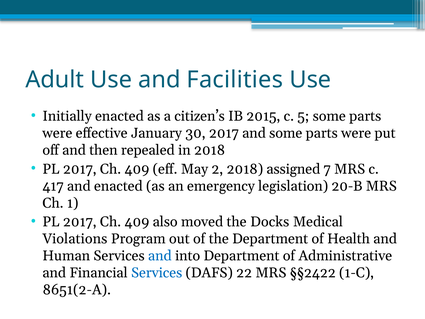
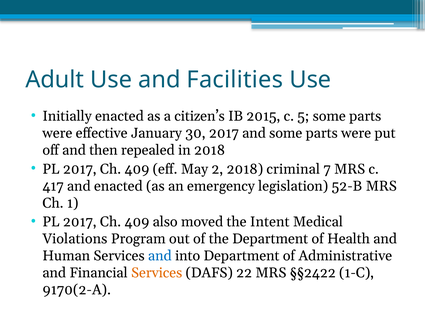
assigned: assigned -> criminal
20-B: 20-B -> 52-B
Docks: Docks -> Intent
Services at (157, 273) colour: blue -> orange
8651(2-A: 8651(2-A -> 9170(2-A
